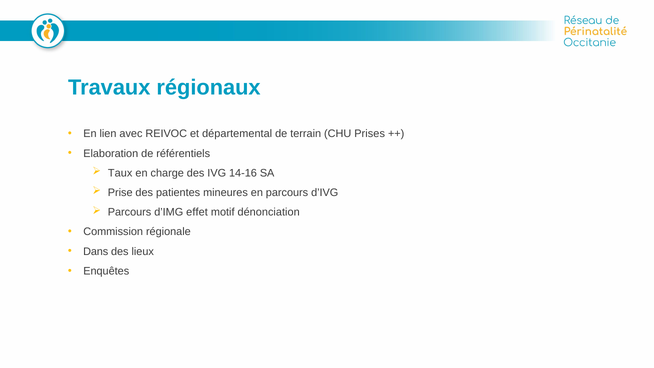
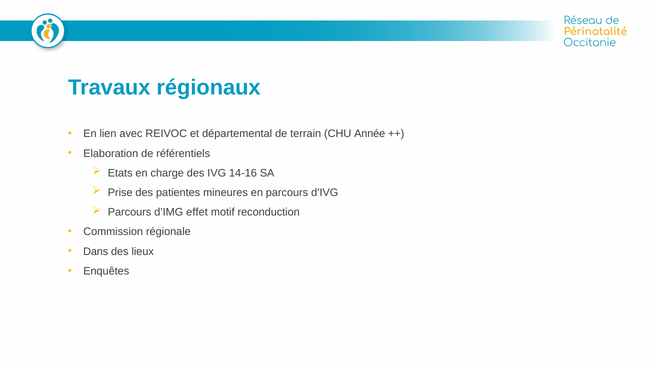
Prises: Prises -> Année
Taux: Taux -> Etats
dénonciation: dénonciation -> reconduction
